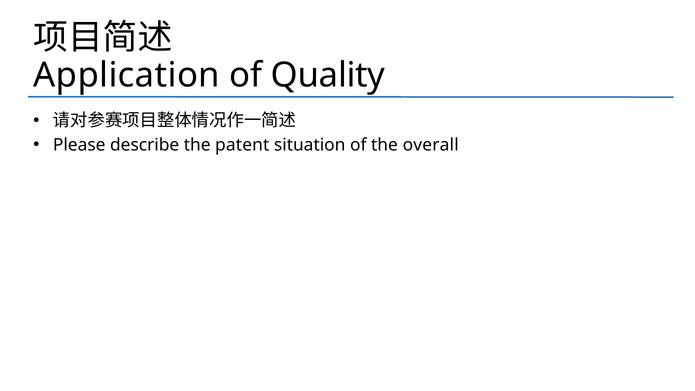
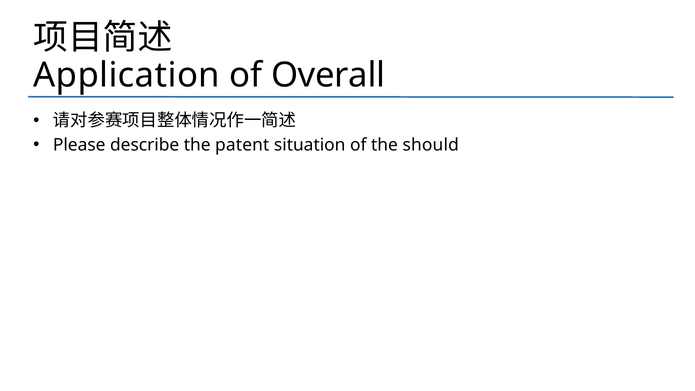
Quality: Quality -> Overall
overall: overall -> should
